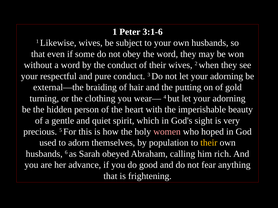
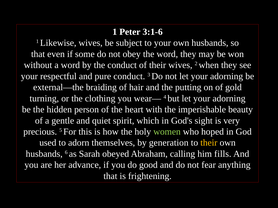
women colour: pink -> light green
population: population -> generation
rich: rich -> fills
